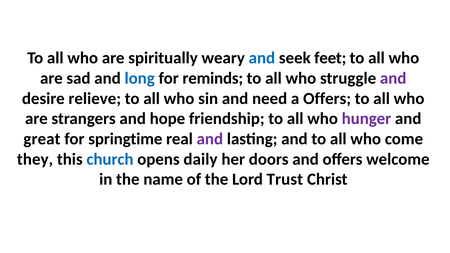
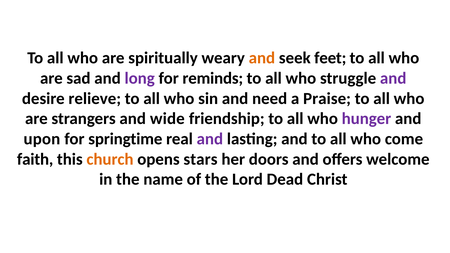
and at (262, 58) colour: blue -> orange
long colour: blue -> purple
a Offers: Offers -> Praise
hope: hope -> wide
great: great -> upon
they: they -> faith
church colour: blue -> orange
daily: daily -> stars
Trust: Trust -> Dead
